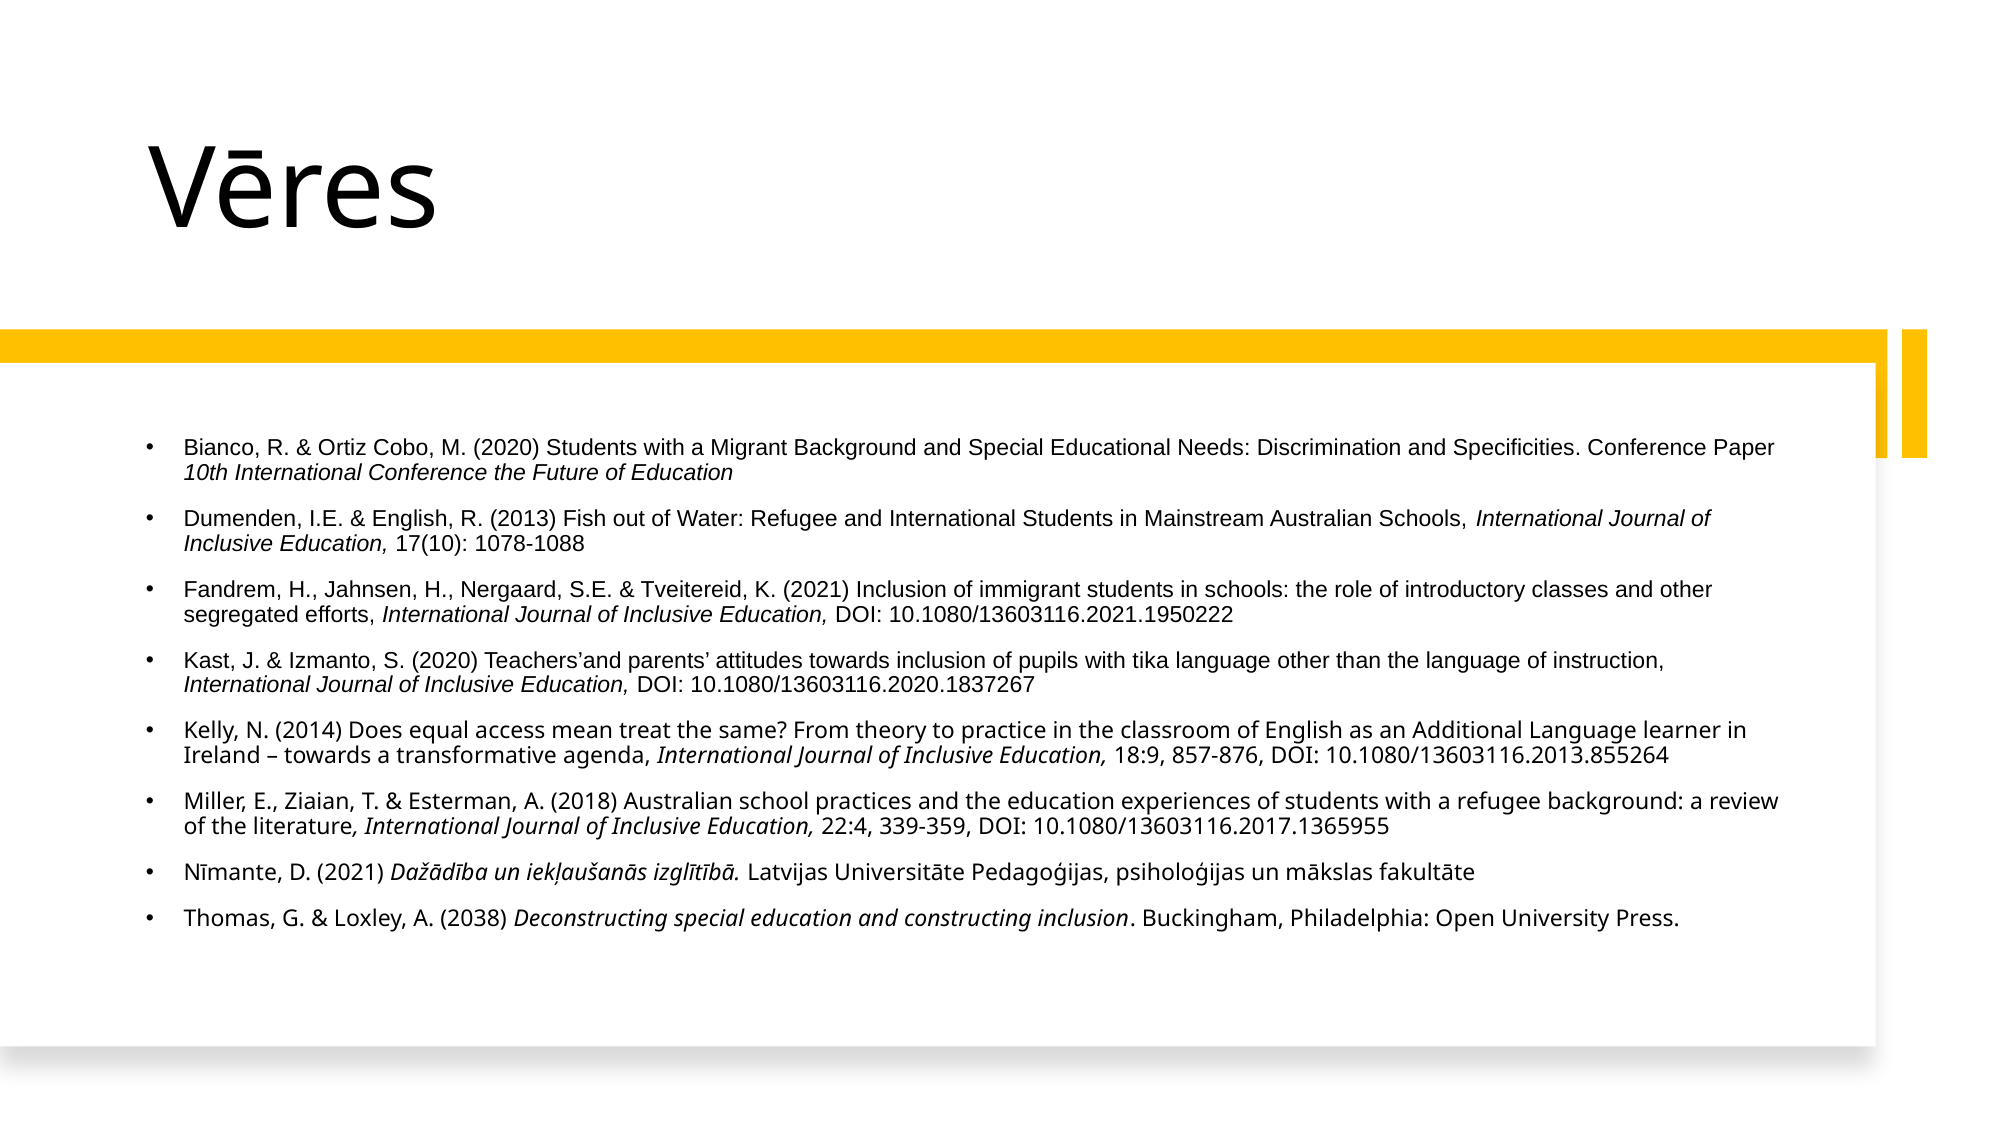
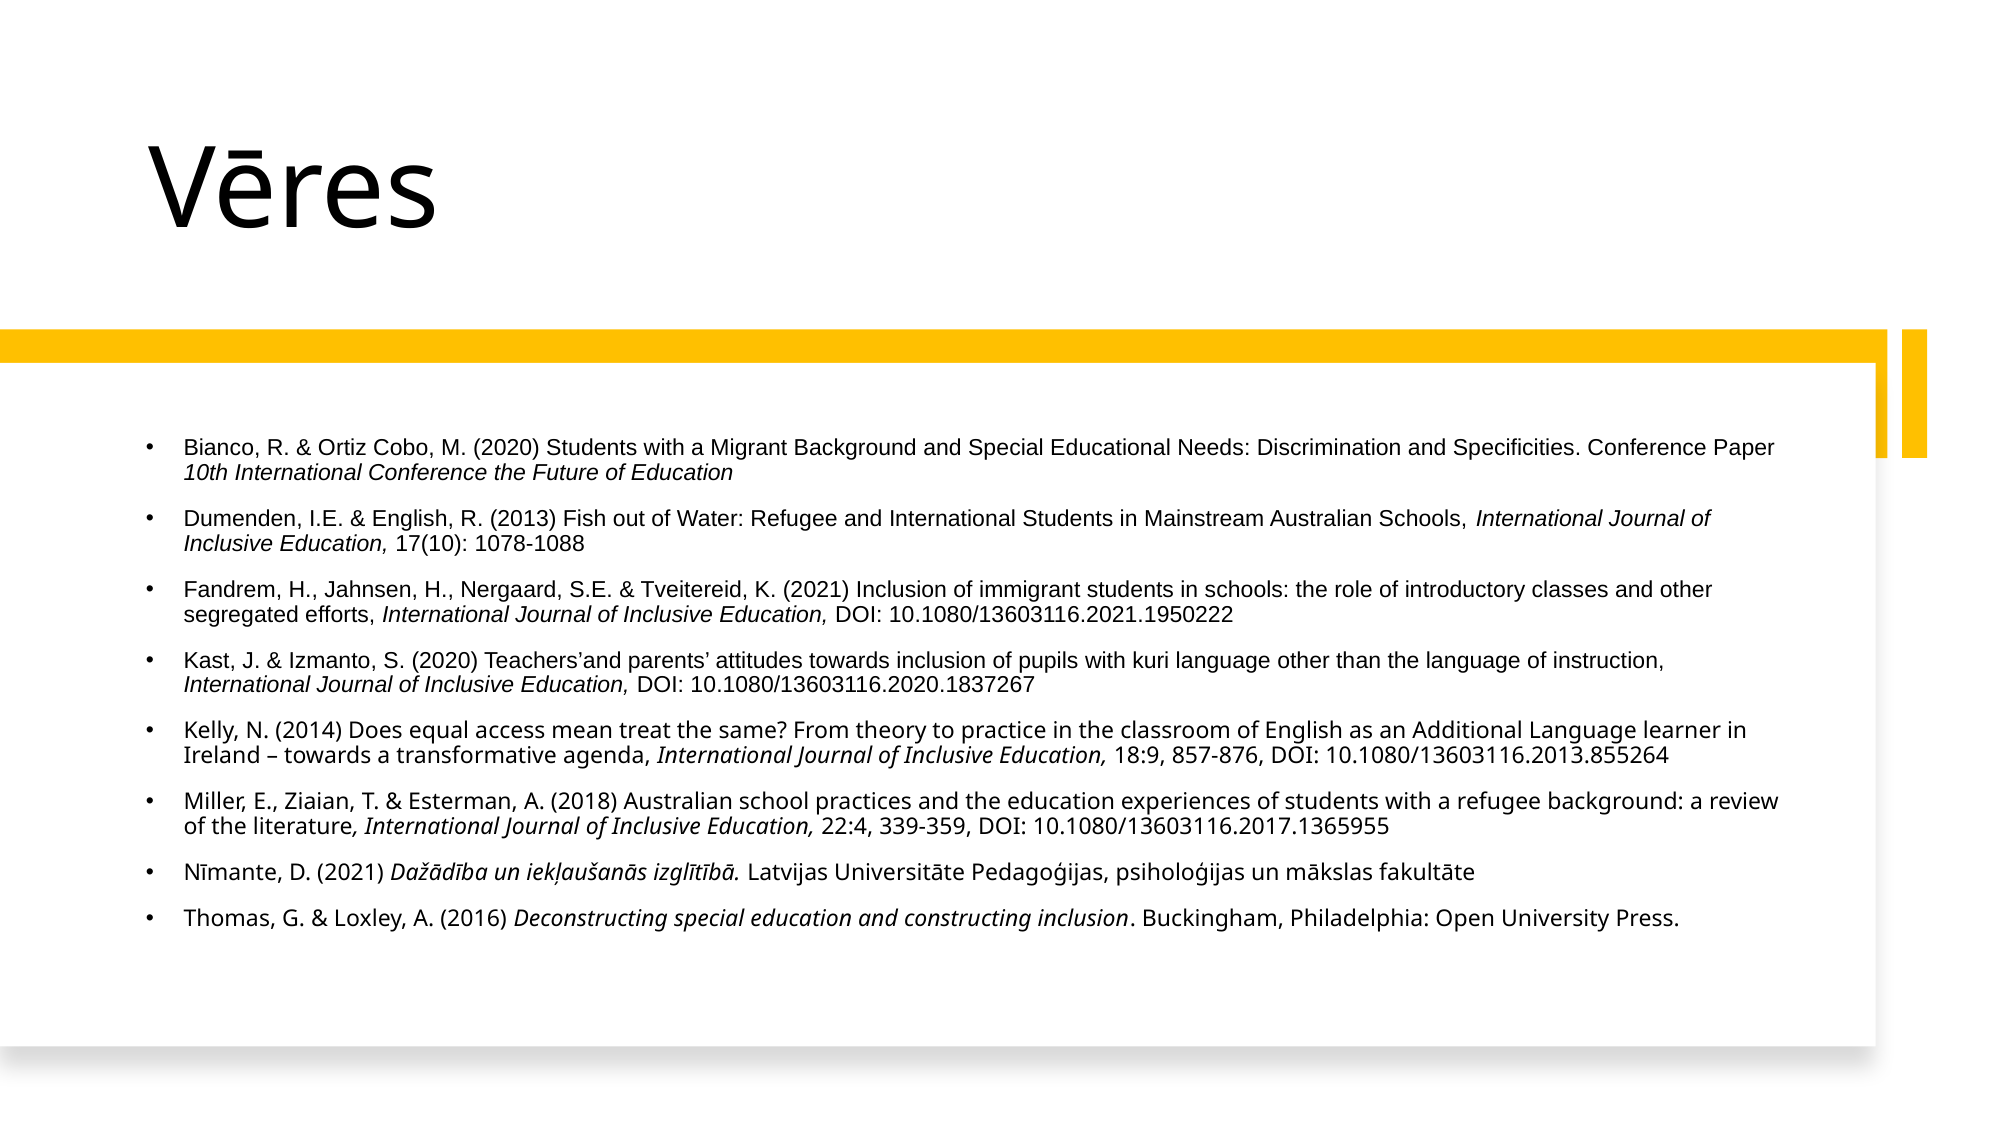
tika: tika -> kuri
2038: 2038 -> 2016
